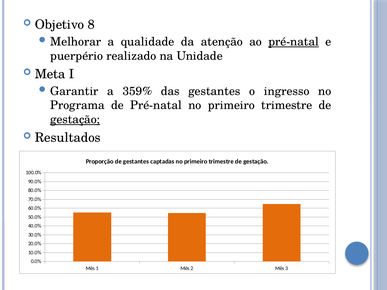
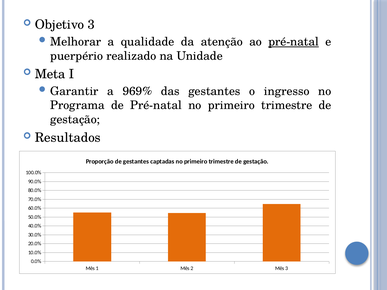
Objetivo 8: 8 -> 3
359%: 359% -> 969%
gestação at (75, 120) underline: present -> none
